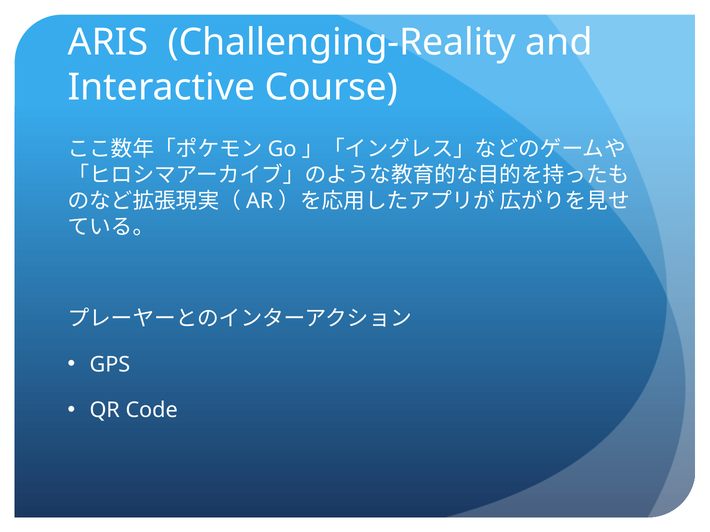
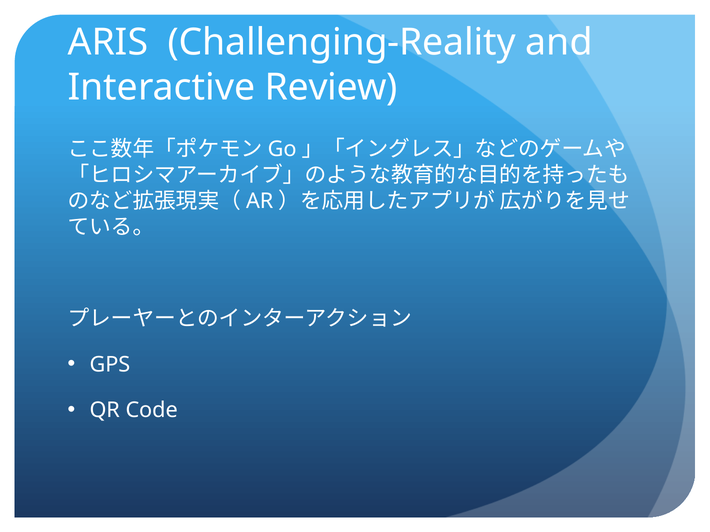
Course: Course -> Review
